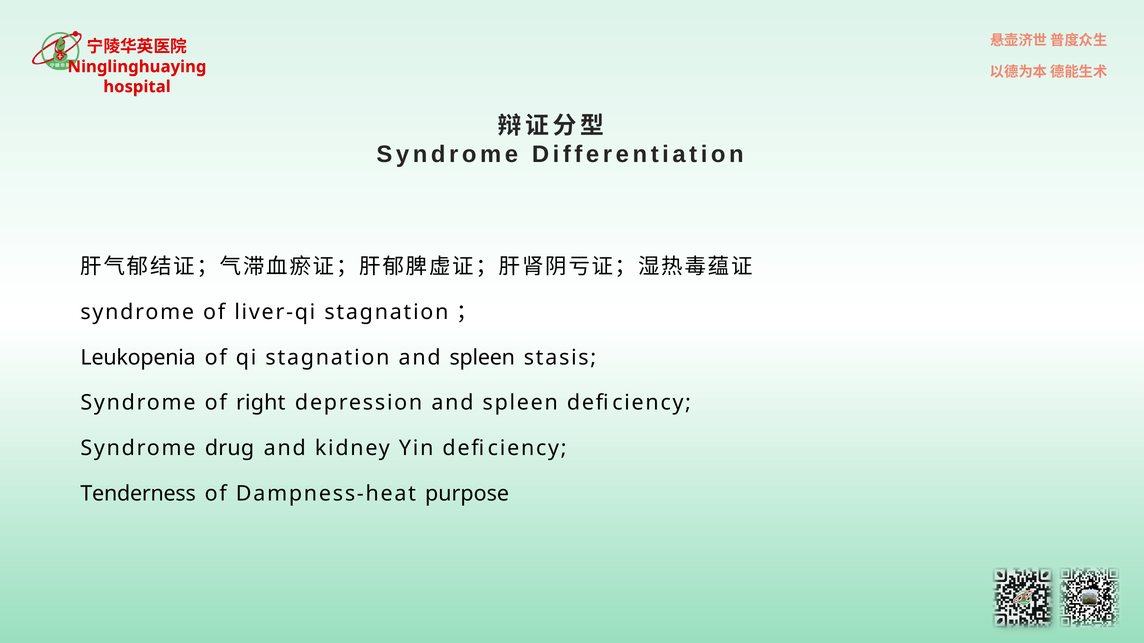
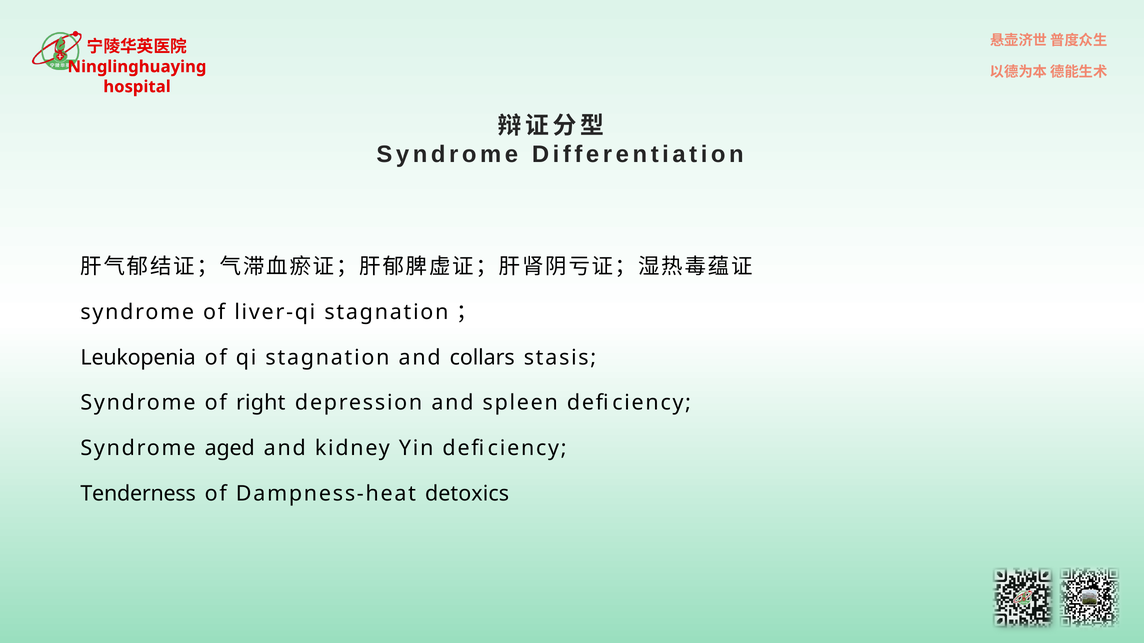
stagnation and spleen: spleen -> collars
drug: drug -> aged
purpose: purpose -> detoxics
